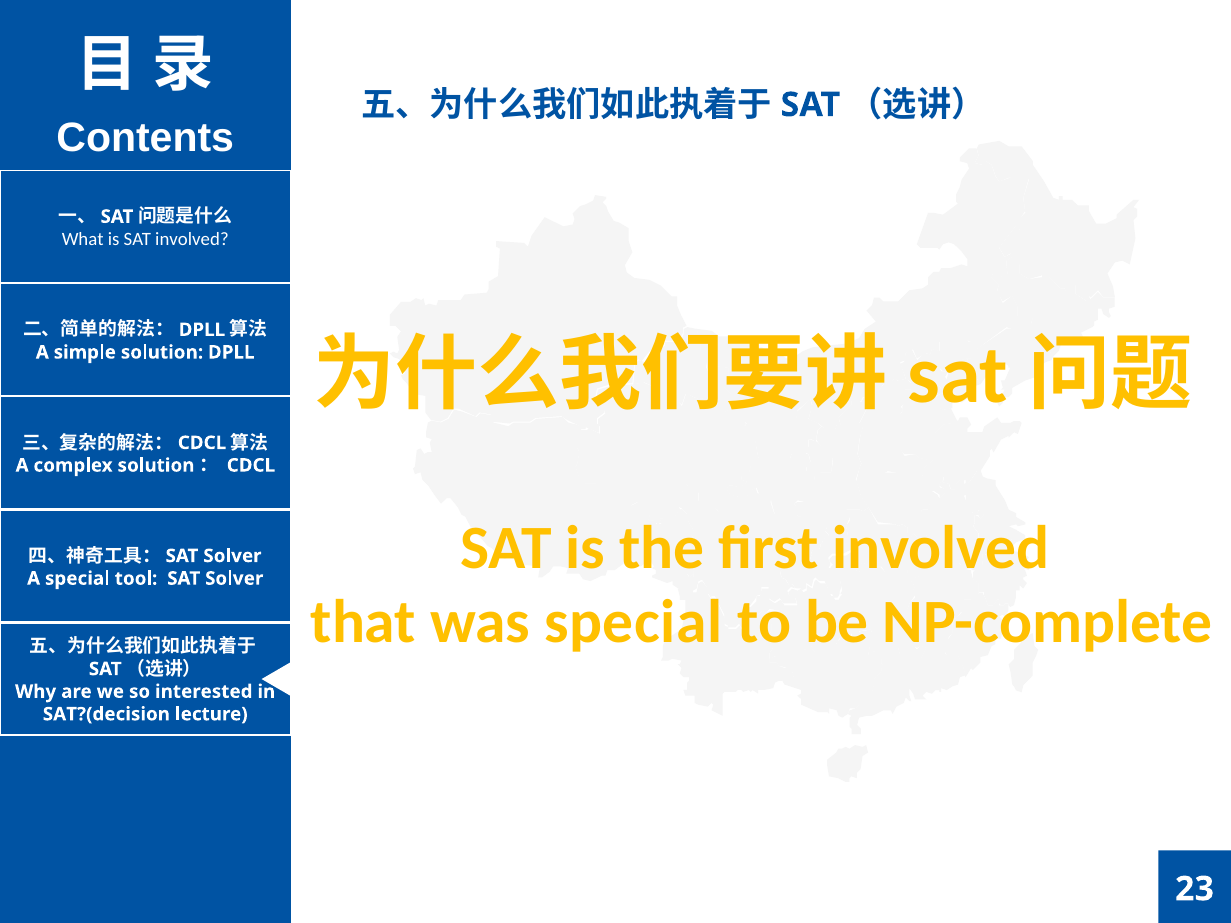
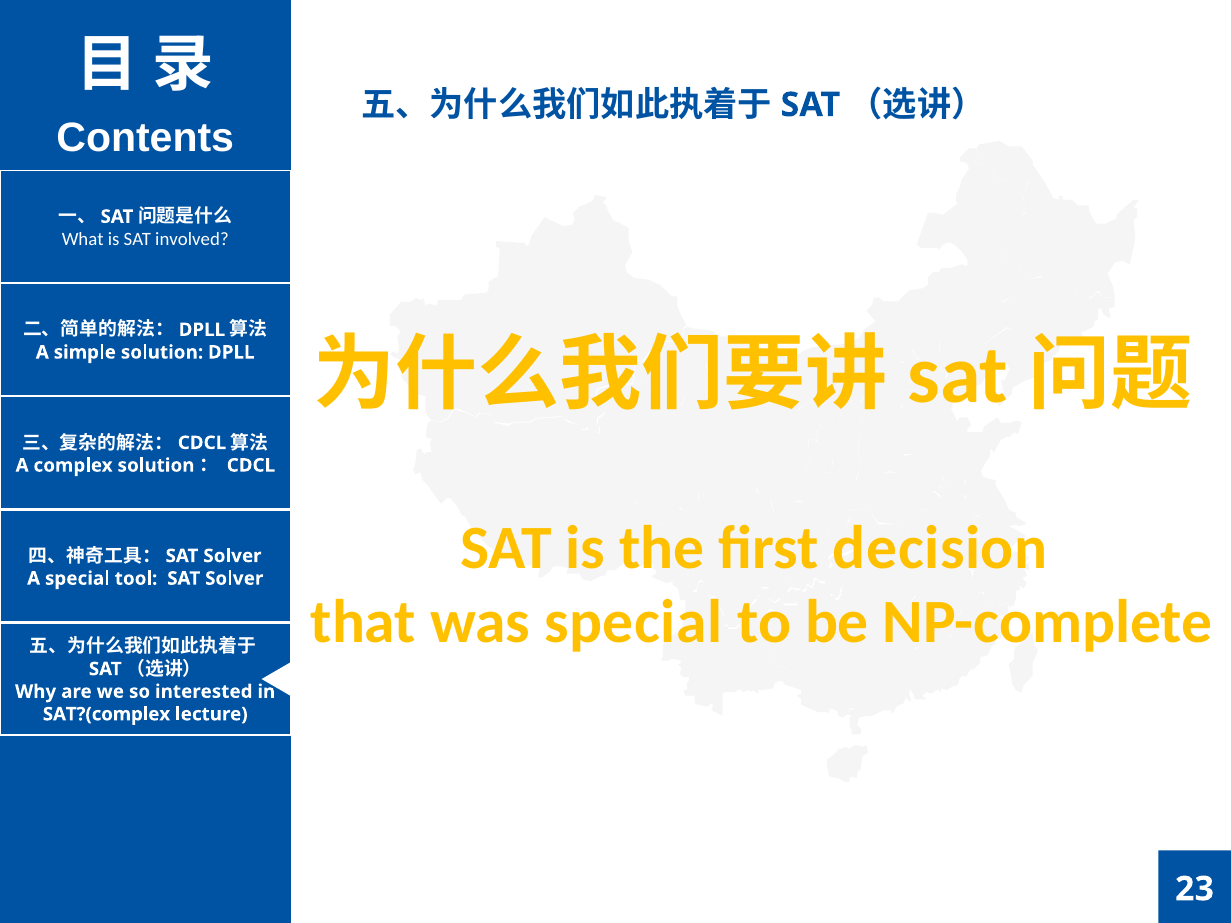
first involved: involved -> decision
SAT?(decision: SAT?(decision -> SAT?(complex
